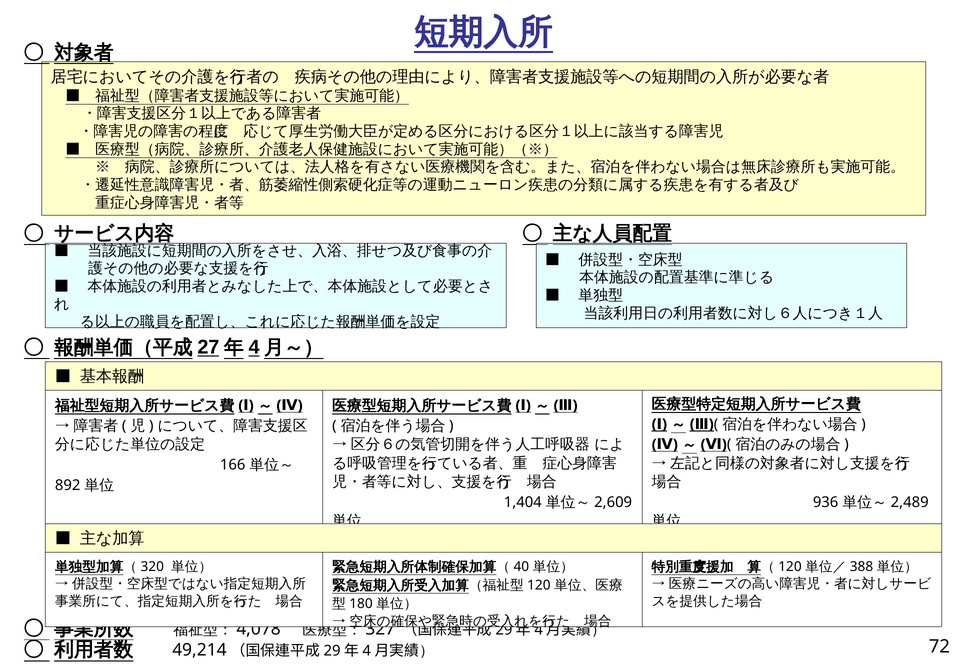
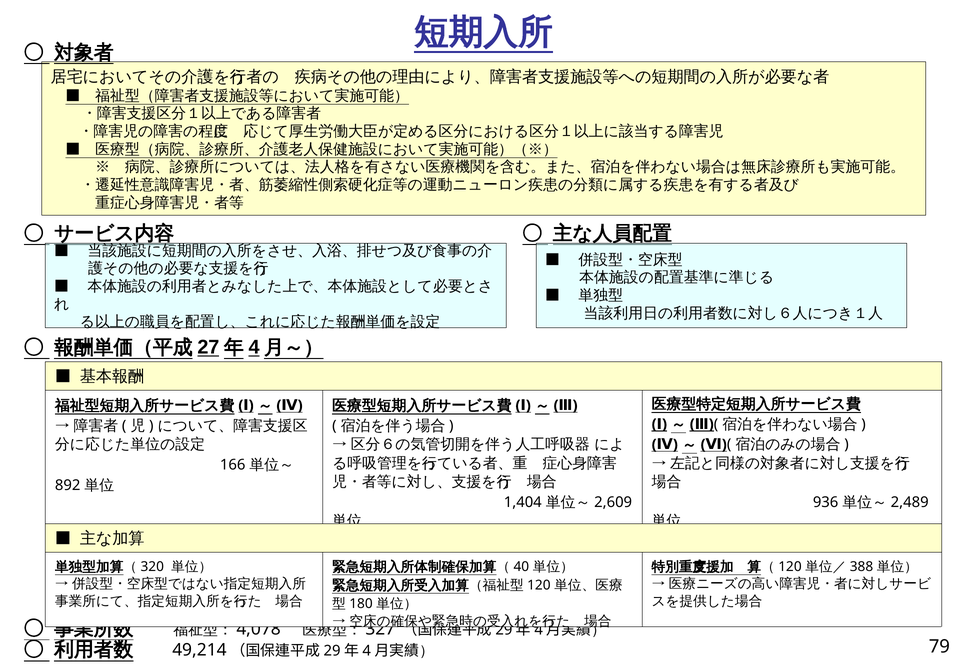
72: 72 -> 79
